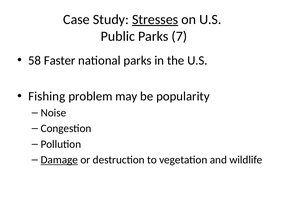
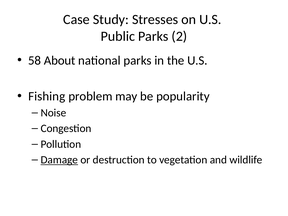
Stresses underline: present -> none
7: 7 -> 2
Faster: Faster -> About
